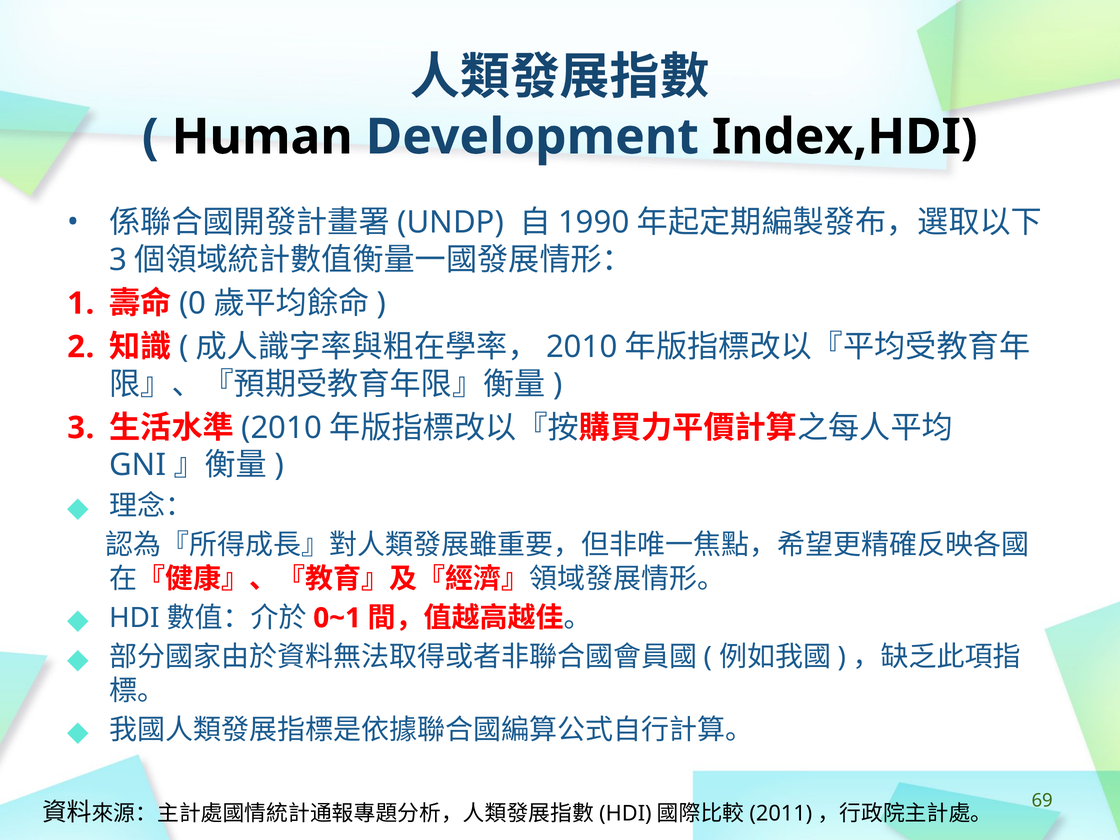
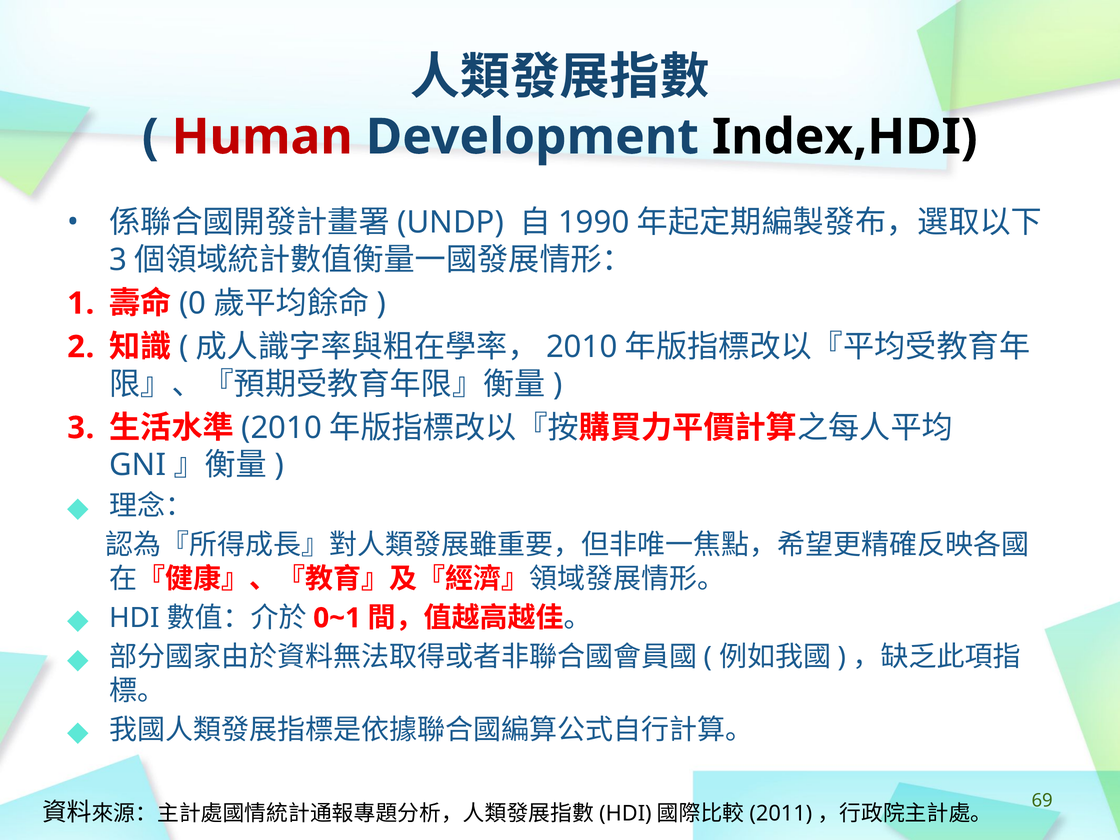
Human colour: black -> red
